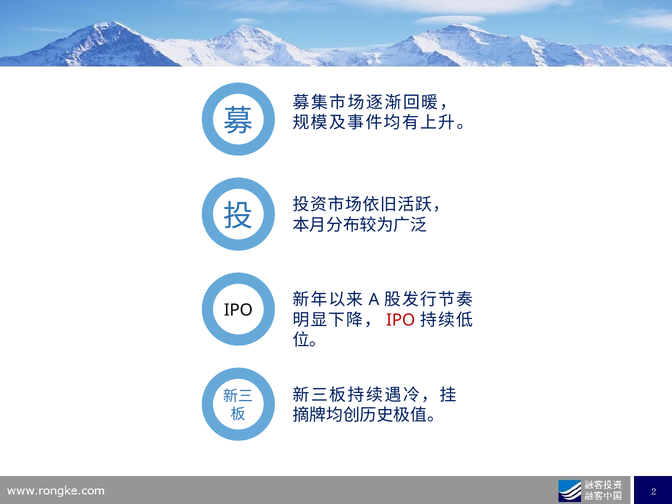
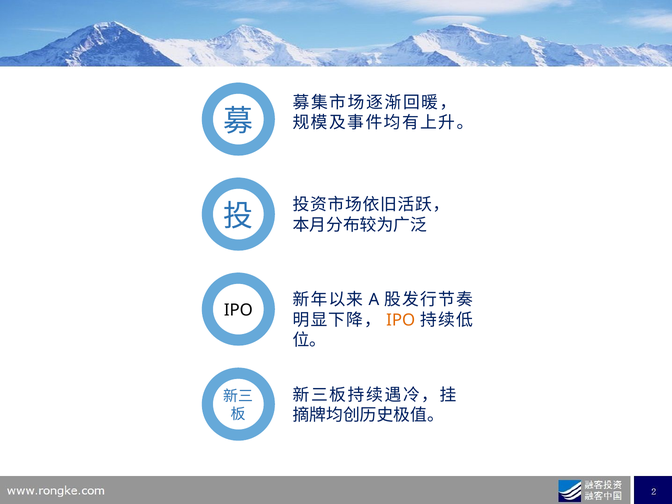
IPO at (401, 320) colour: red -> orange
